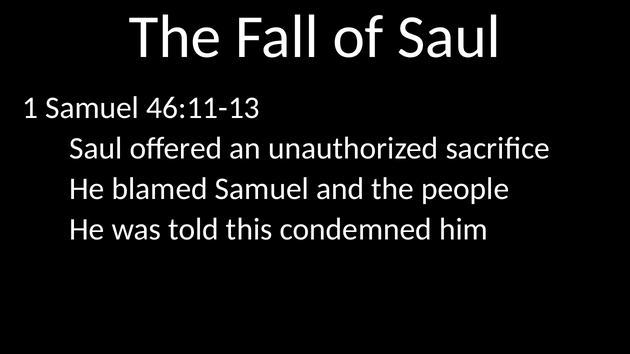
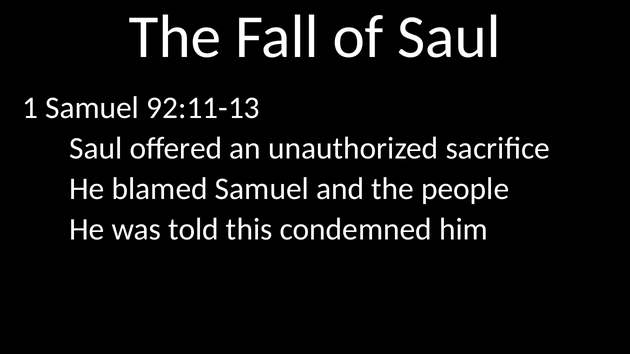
46:11-13: 46:11-13 -> 92:11-13
